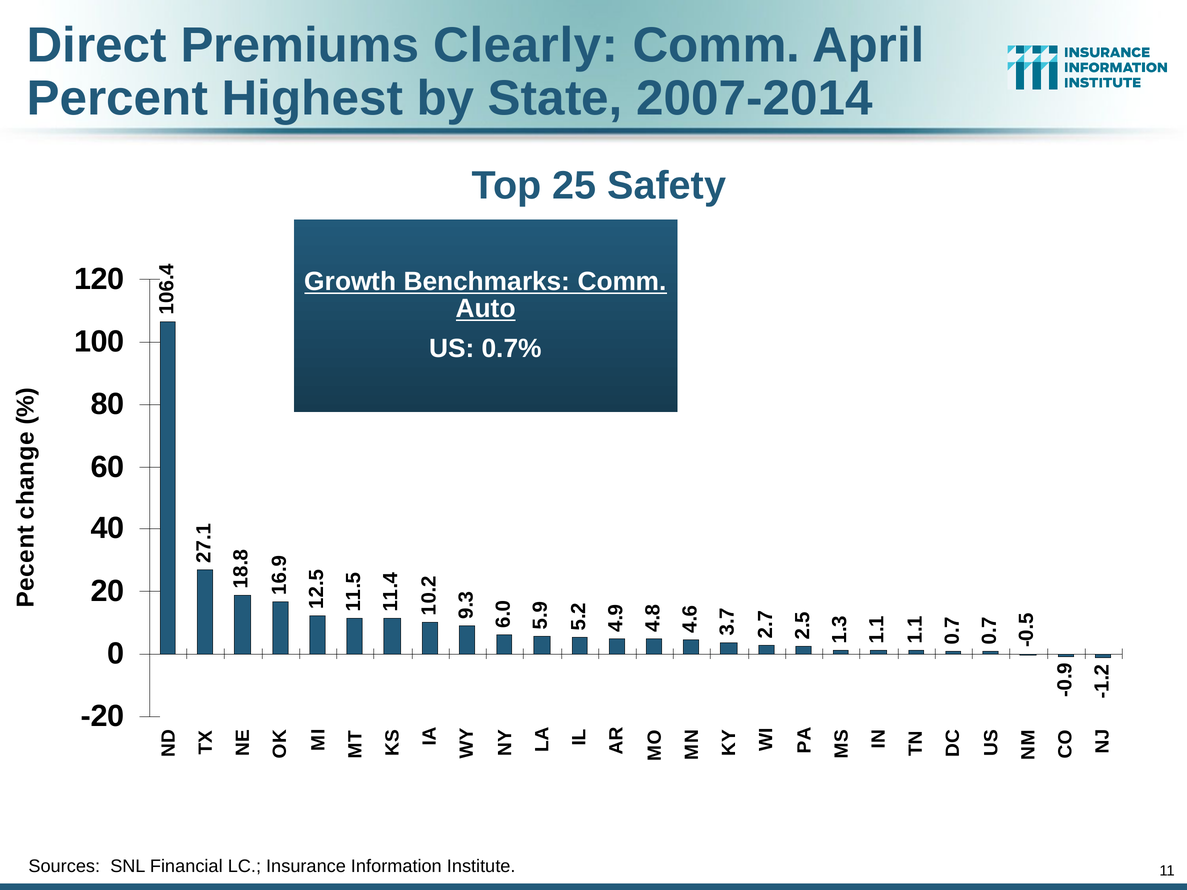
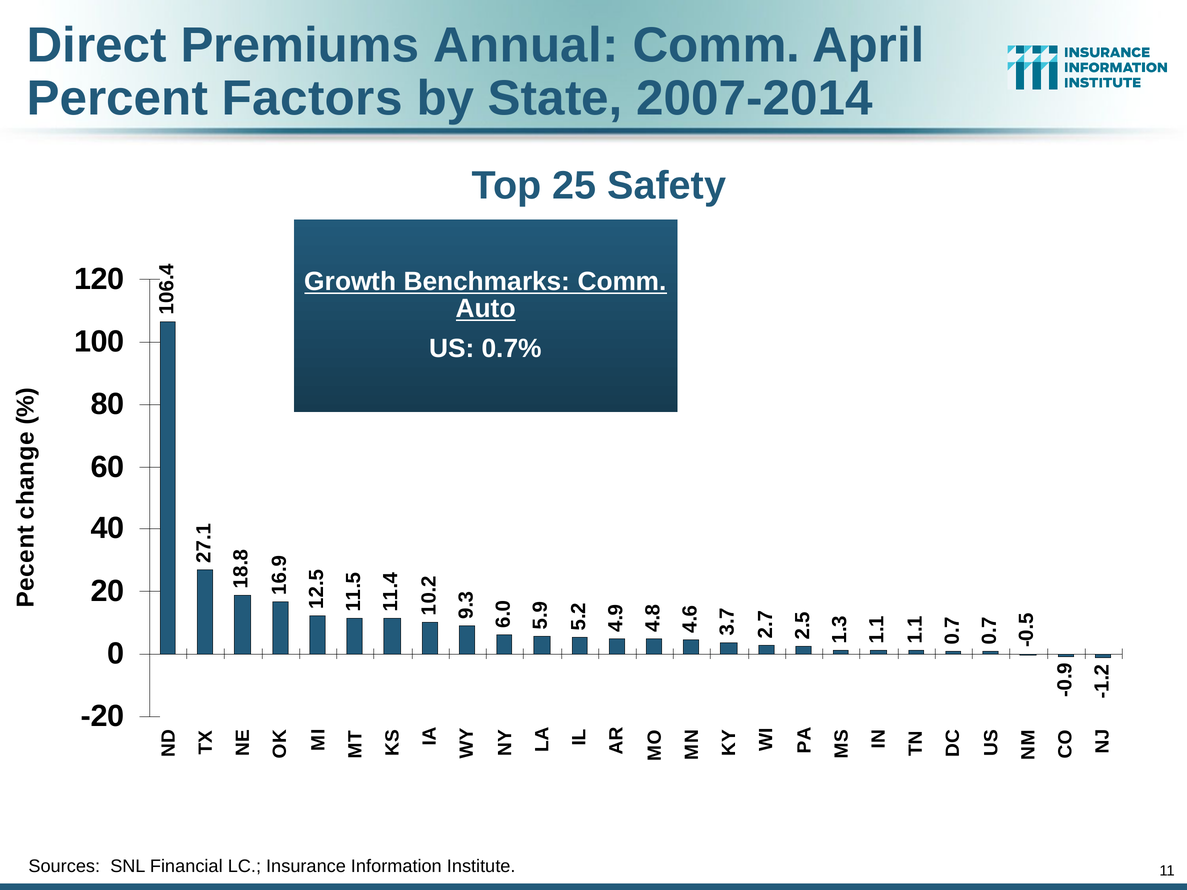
Clearly: Clearly -> Annual
Highest: Highest -> Factors
